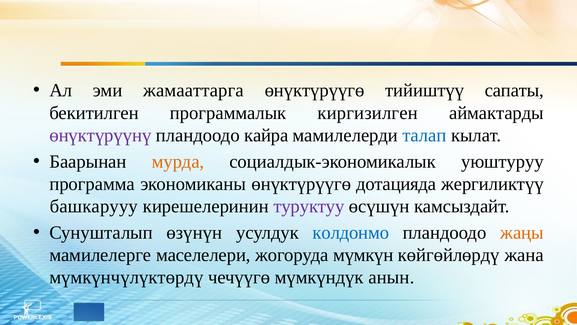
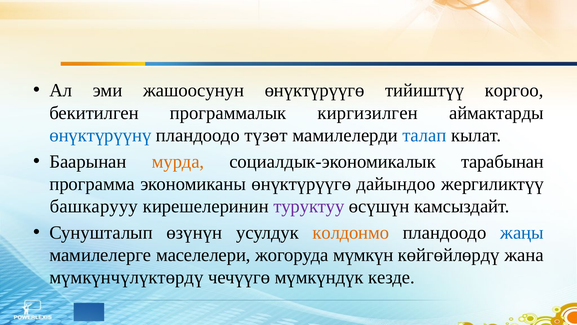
жамааттарга: жамааттарга -> жашоосунун
сапаты: сапаты -> коргоо
өнүктүрүүнү colour: purple -> blue
кайра: кайра -> түзөт
уюштуруу: уюштуруу -> тарабынан
дотацияда: дотацияда -> дайындоо
колдонмо colour: blue -> orange
жаңы colour: orange -> blue
анын: анын -> кезде
